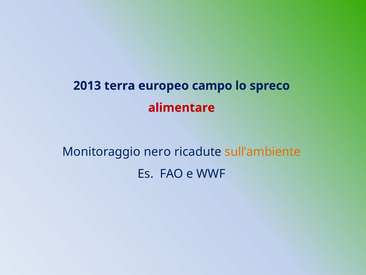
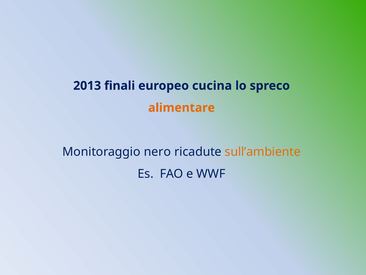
terra: terra -> finali
campo: campo -> cucina
alimentare colour: red -> orange
